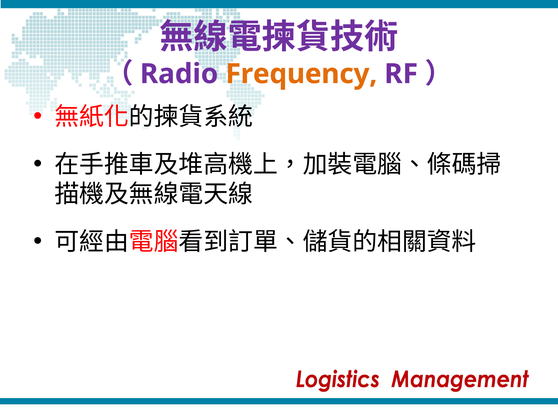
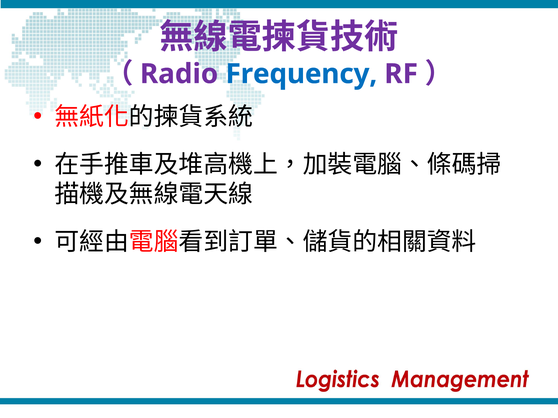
Frequency colour: orange -> blue
